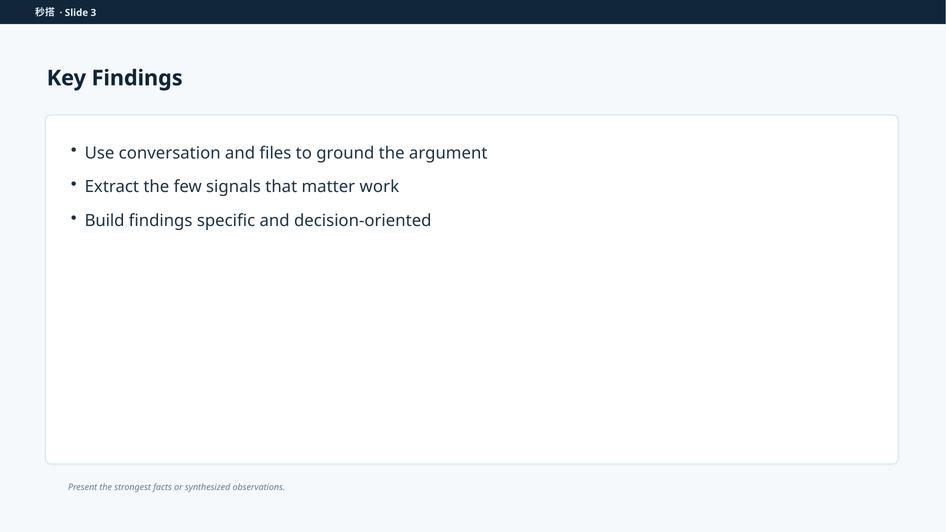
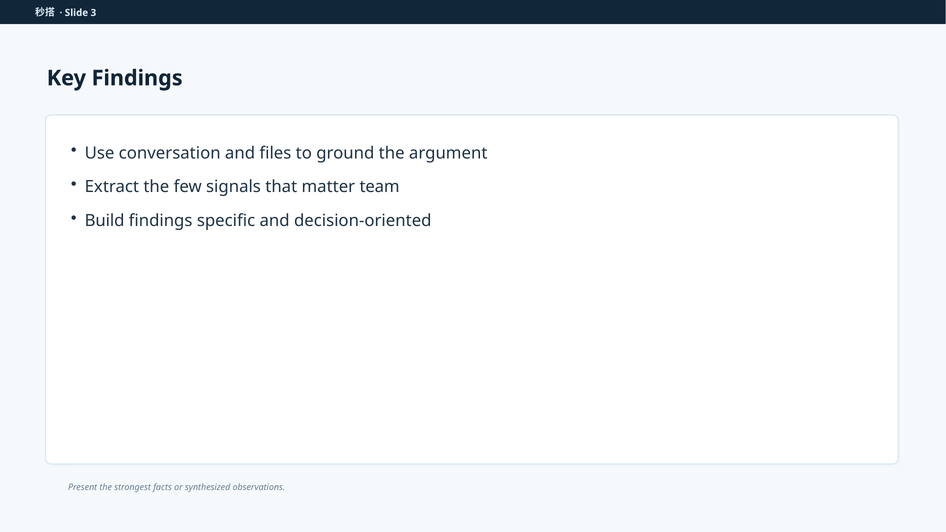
work: work -> team
